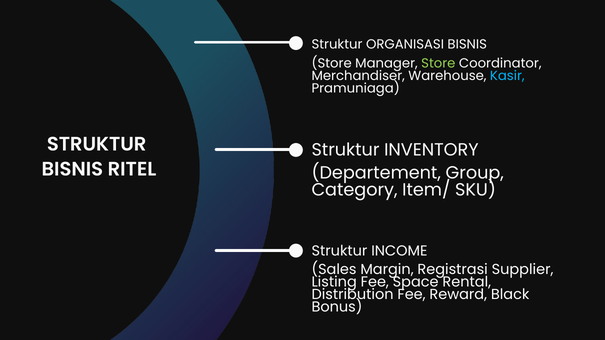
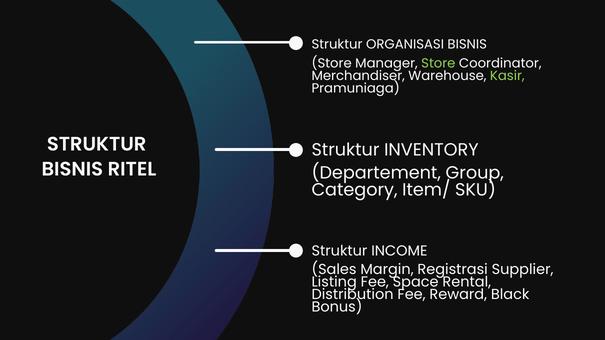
Kasir colour: light blue -> light green
